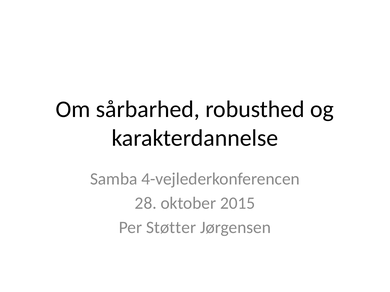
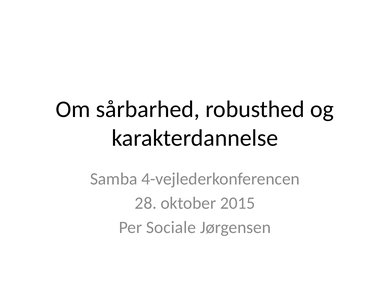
Støtter: Støtter -> Sociale
